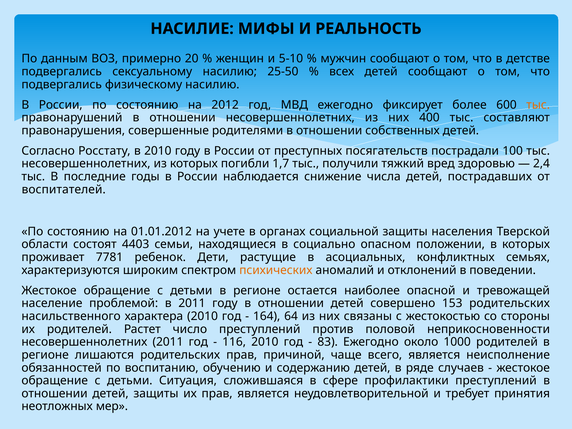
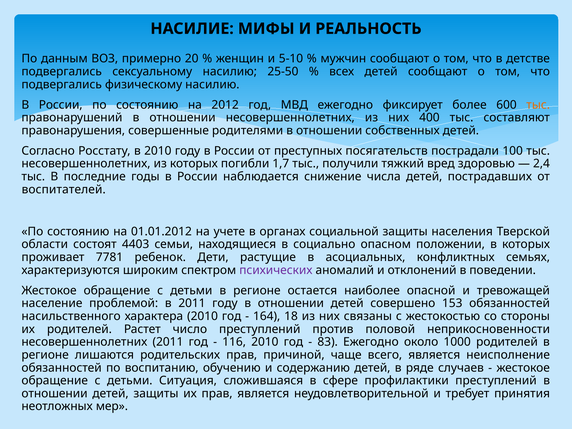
психических colour: orange -> purple
153 родительских: родительских -> обязанностей
64: 64 -> 18
